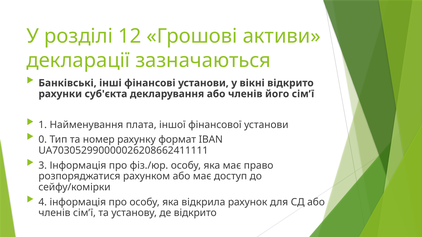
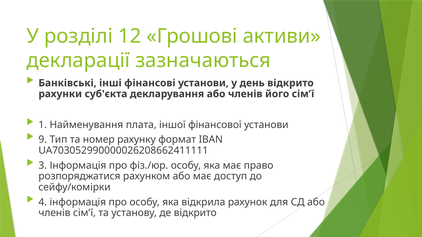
вікні: вікні -> день
0: 0 -> 9
